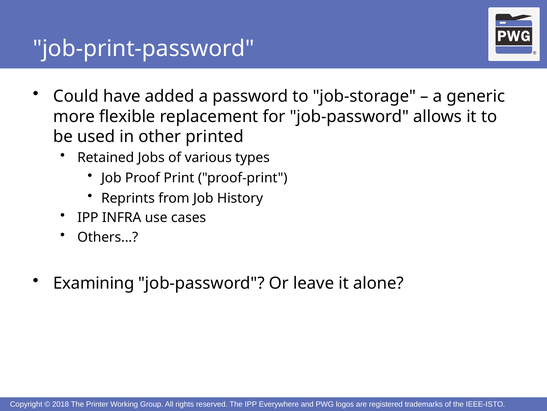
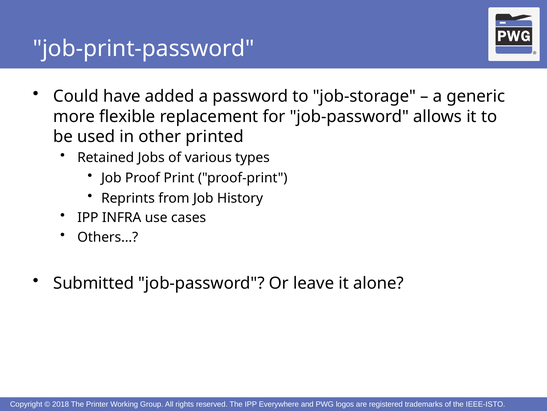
Examining: Examining -> Submitted
